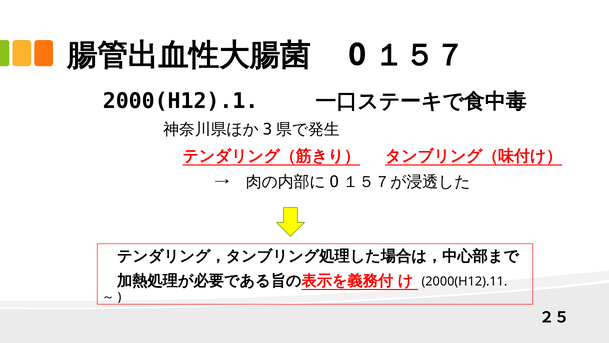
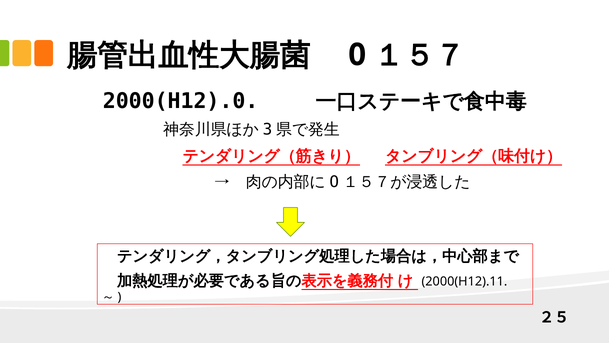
2000(H12).1: 2000(H12).1 -> 2000(H12).0
